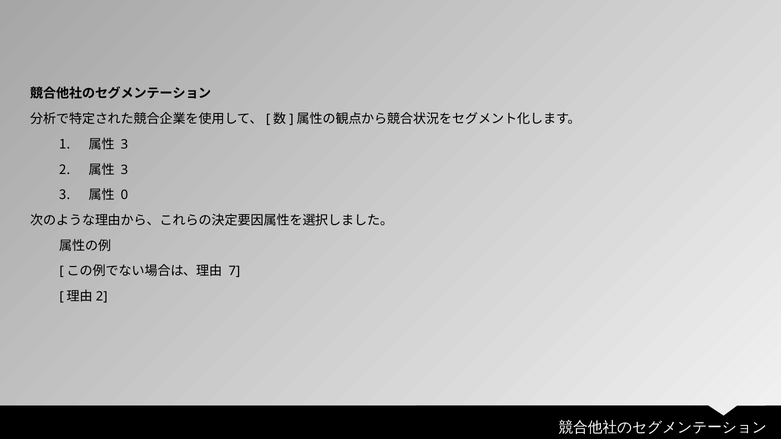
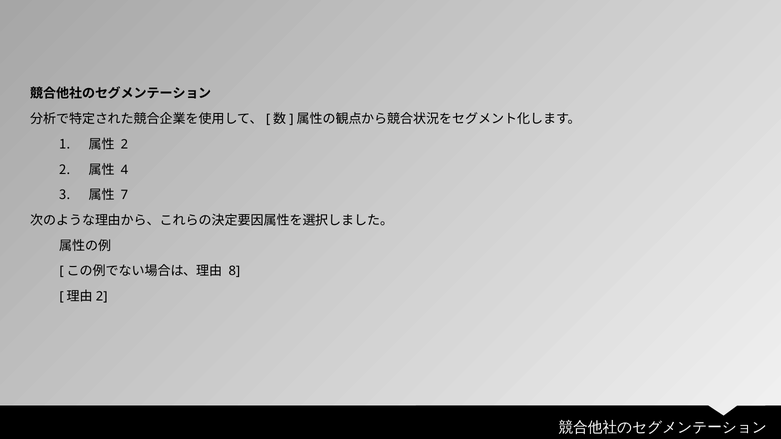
3 at (124, 144): 3 -> 2
3 at (124, 170): 3 -> 4
0: 0 -> 7
7: 7 -> 8
